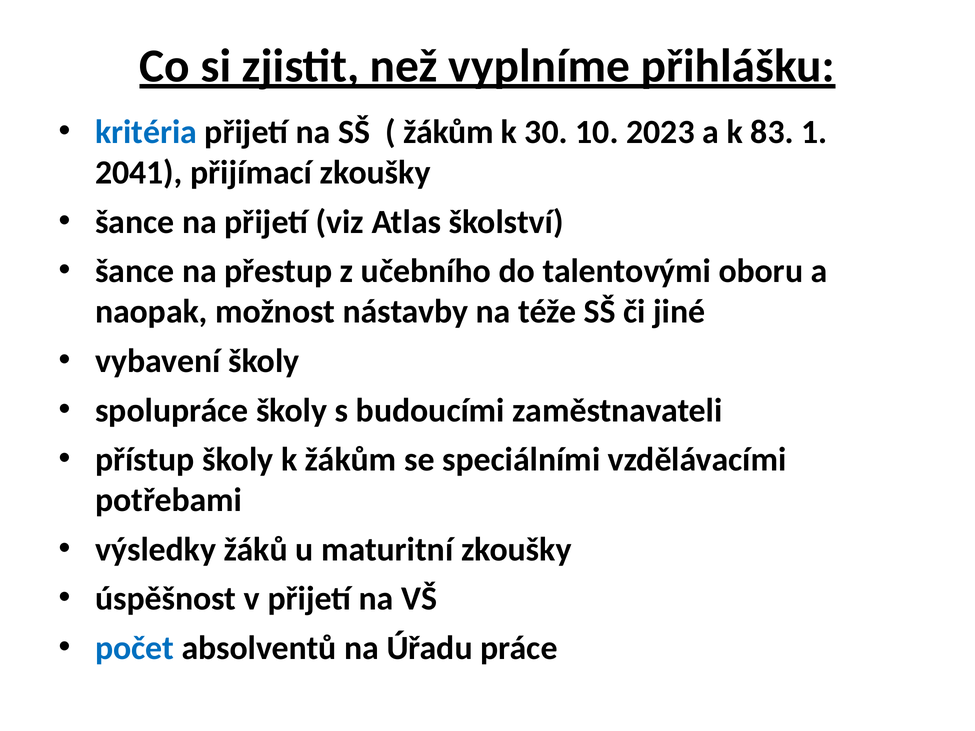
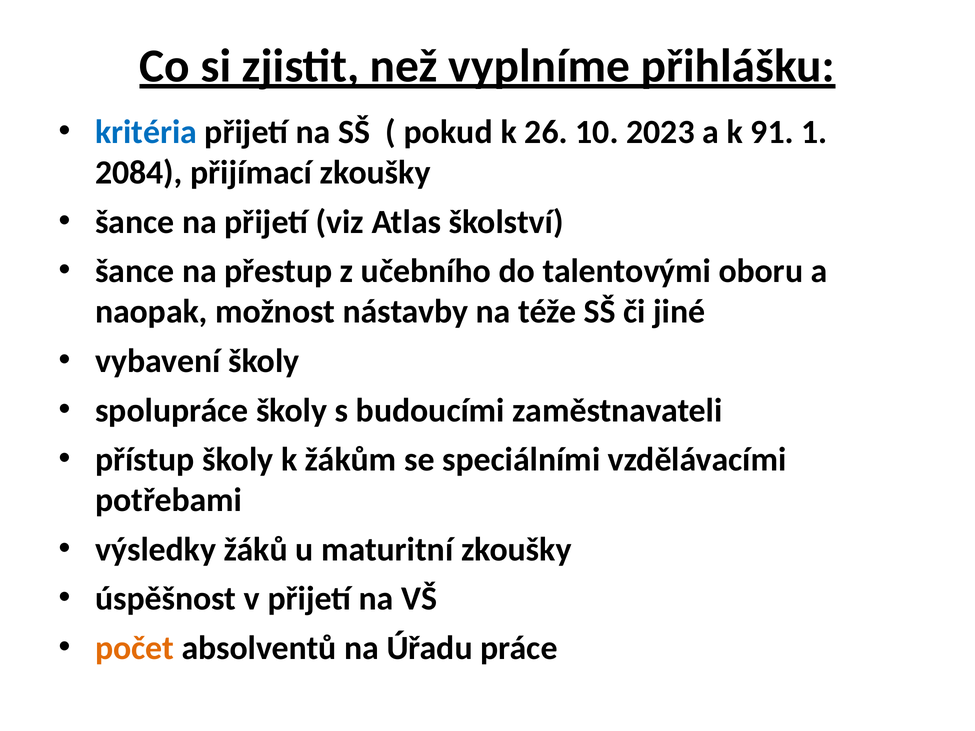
žákům at (448, 132): žákům -> pokud
30: 30 -> 26
83: 83 -> 91
2041: 2041 -> 2084
počet colour: blue -> orange
